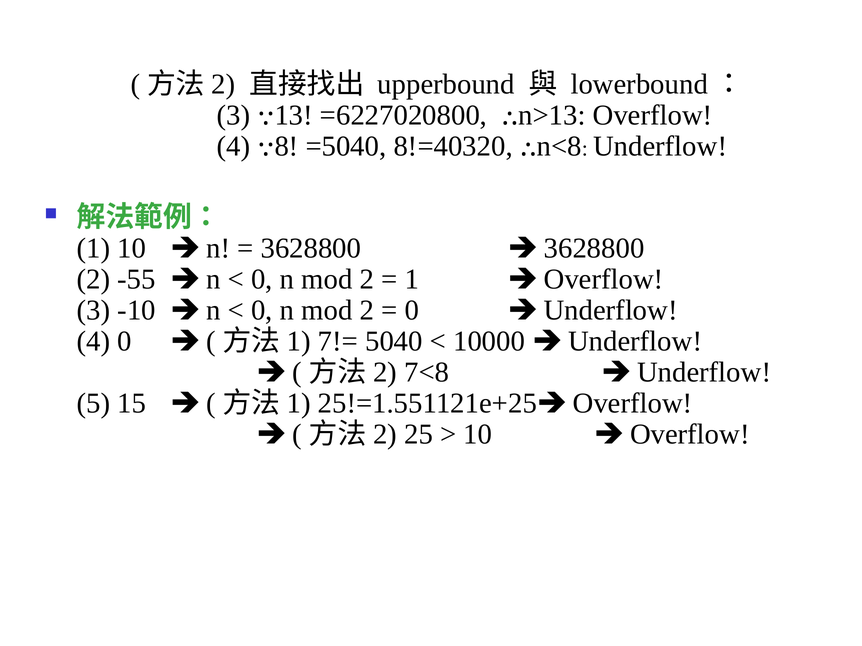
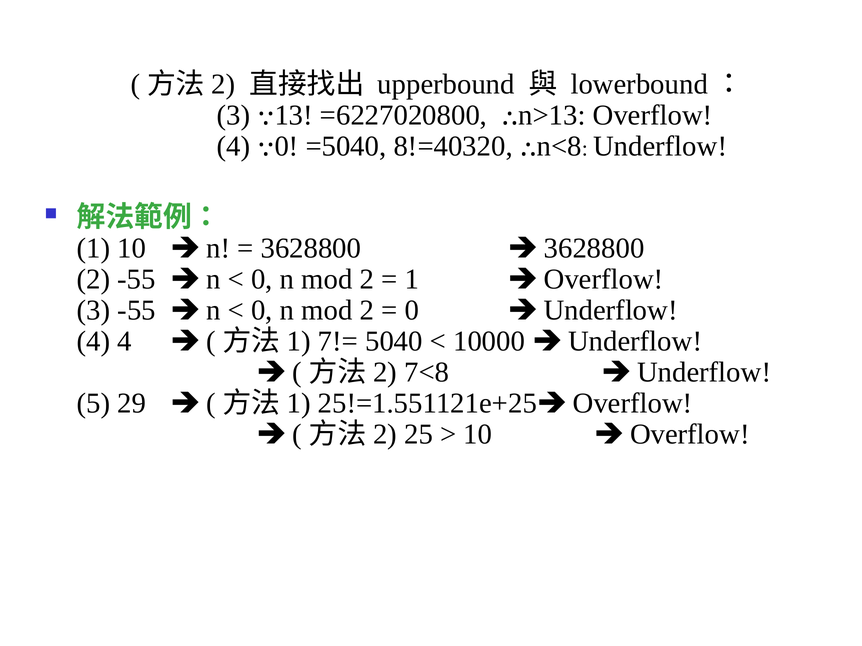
4 8: 8 -> 0
3 -10: -10 -> -55
4 0: 0 -> 4
15: 15 -> 29
